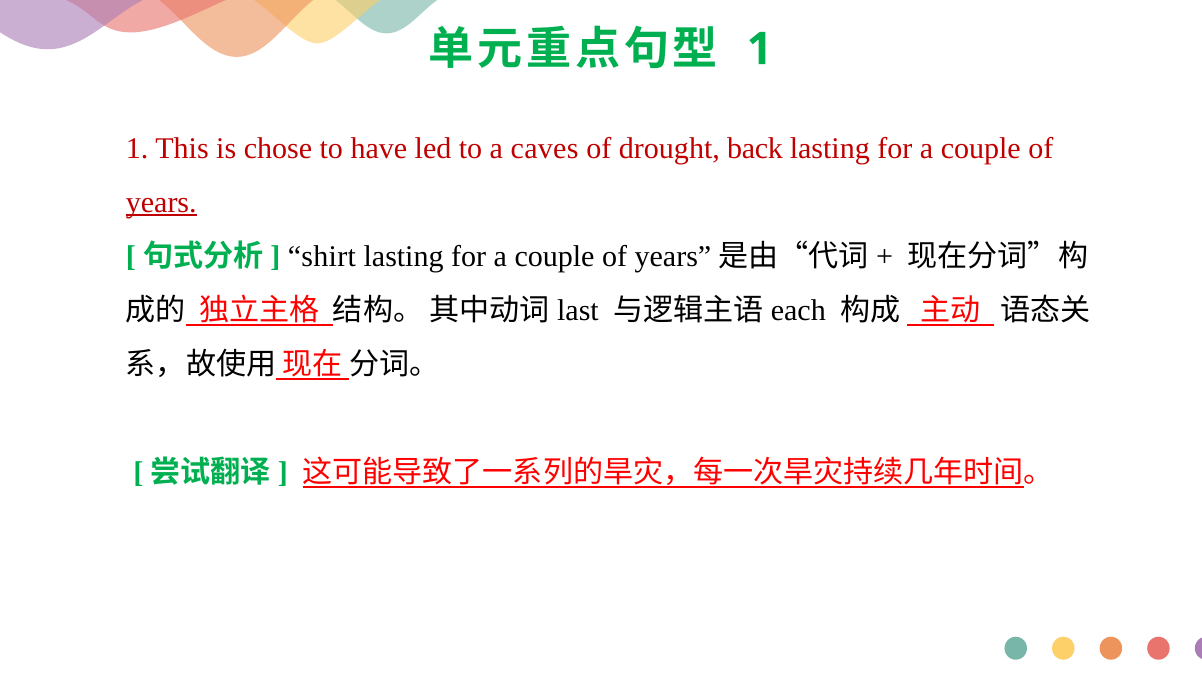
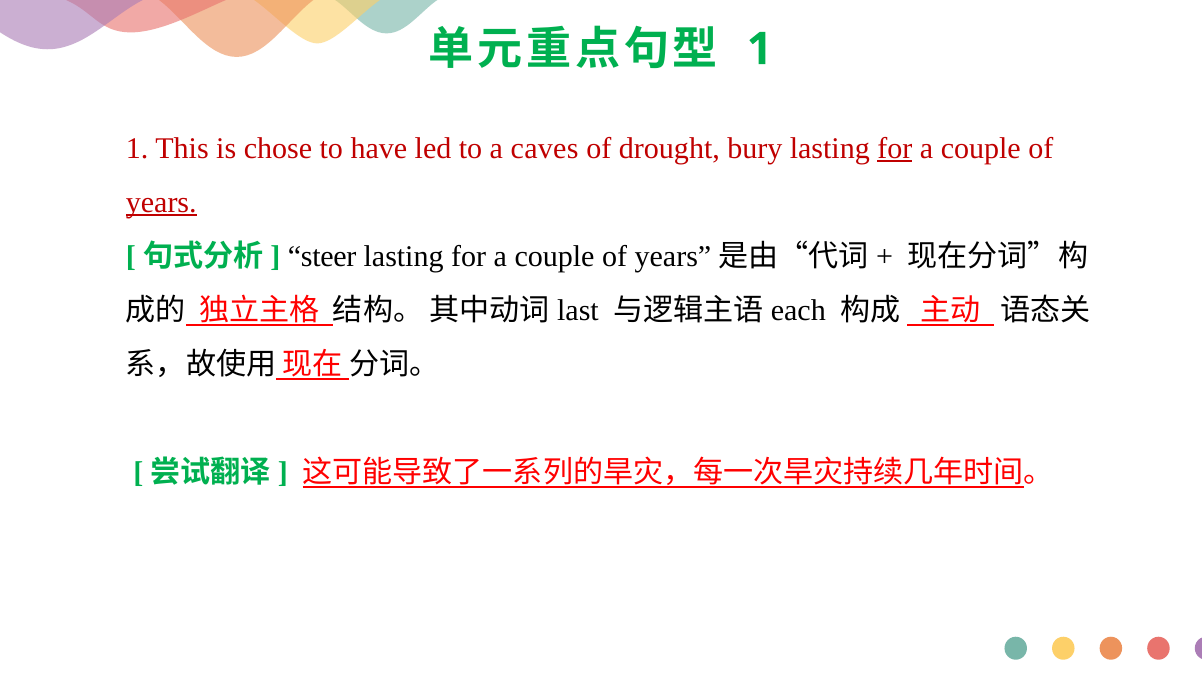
back: back -> bury
for at (895, 148) underline: none -> present
shirt: shirt -> steer
